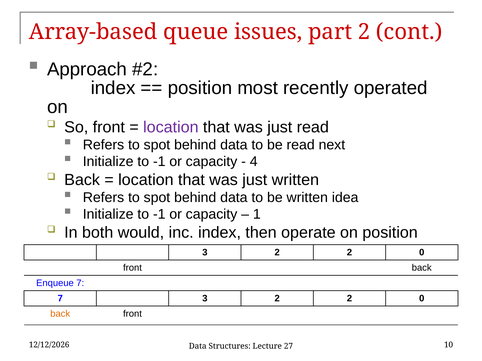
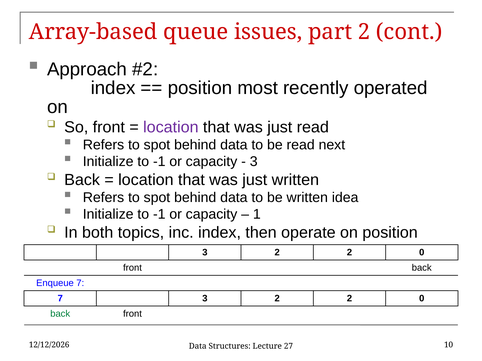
4 at (254, 162): 4 -> 3
would: would -> topics
back at (60, 314) colour: orange -> green
